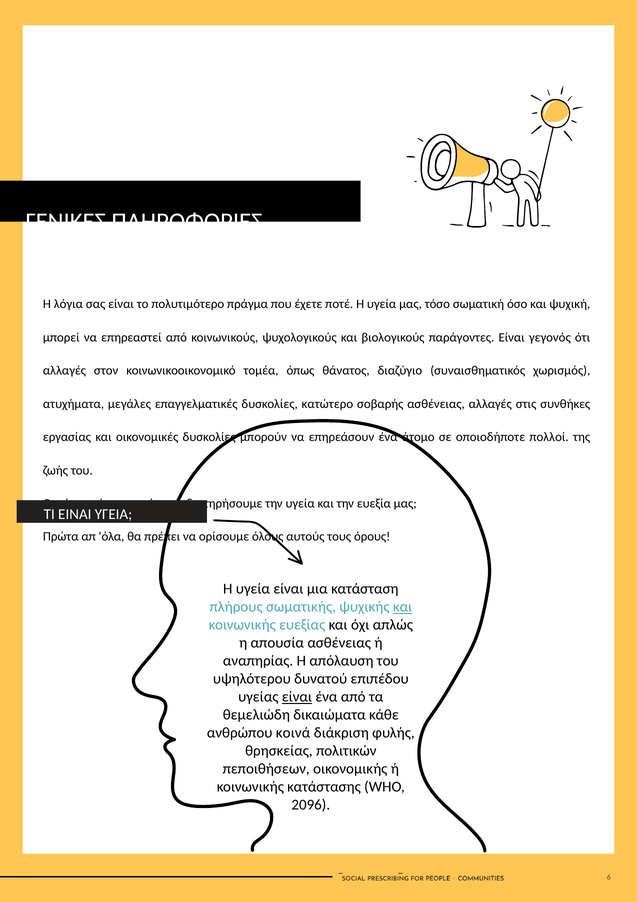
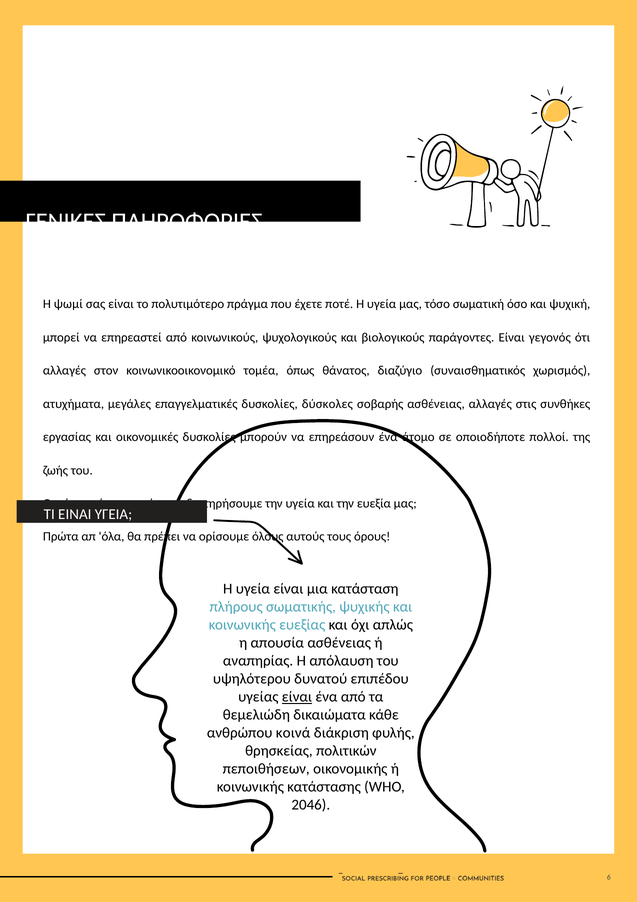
λόγια: λόγια -> ψωμί
κατώτερο: κατώτερο -> δύσκολες
και at (403, 606) underline: present -> none
2096: 2096 -> 2046
